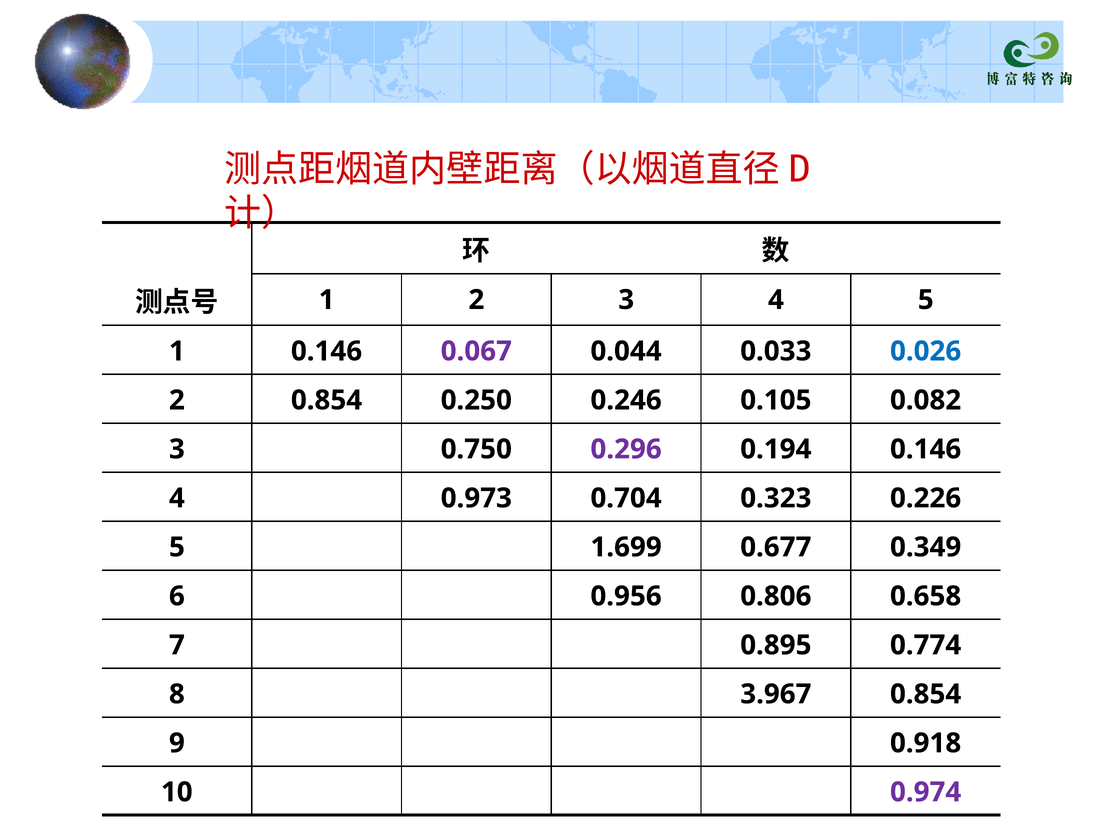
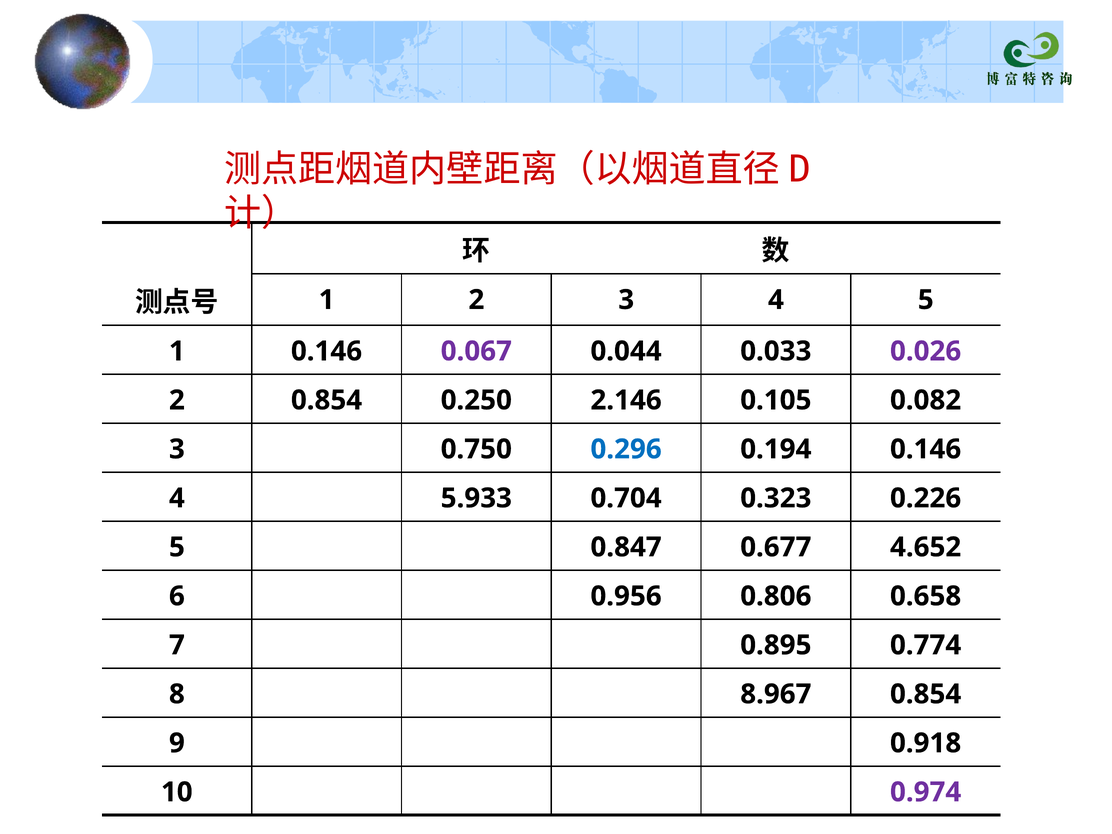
0.026 colour: blue -> purple
0.246: 0.246 -> 2.146
0.296 colour: purple -> blue
0.973: 0.973 -> 5.933
1.699: 1.699 -> 0.847
0.349: 0.349 -> 4.652
3.967: 3.967 -> 8.967
